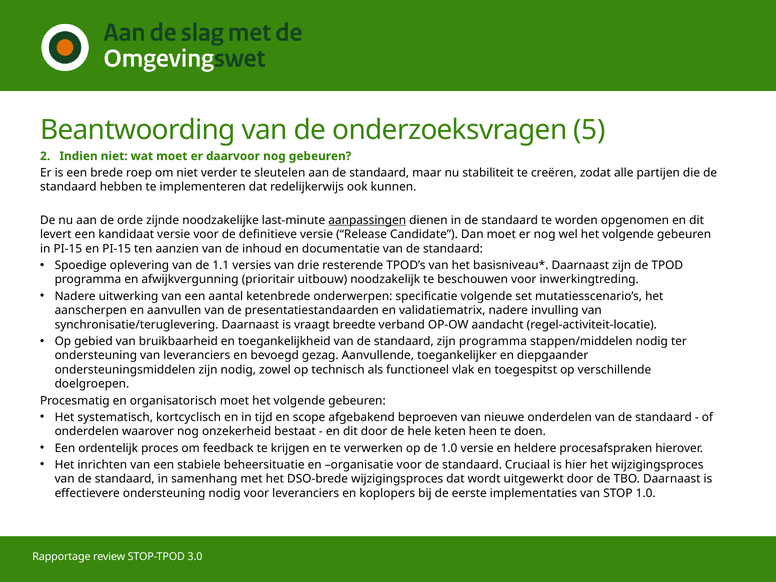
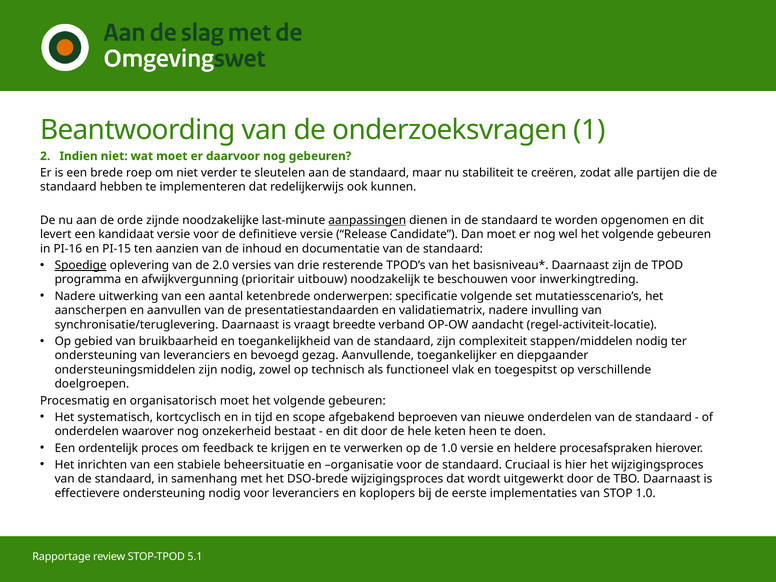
5: 5 -> 1
in PI-15: PI-15 -> PI-16
Spoedige underline: none -> present
1.1: 1.1 -> 2.0
zijn programma: programma -> complexiteit
3.0: 3.0 -> 5.1
